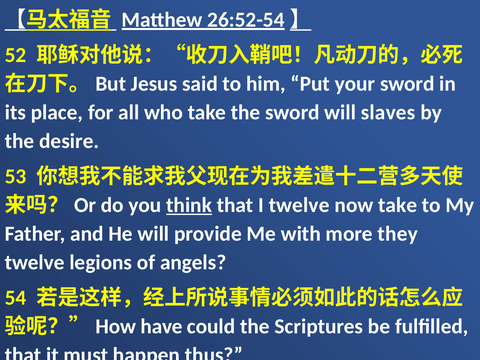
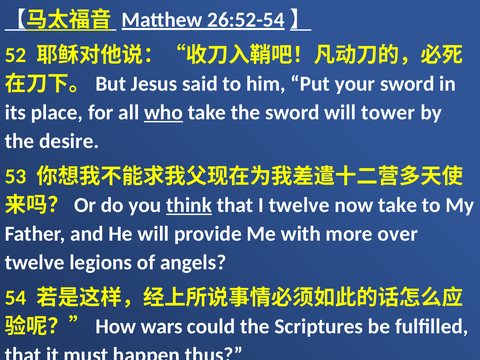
who underline: none -> present
slaves: slaves -> tower
they: they -> over
have: have -> wars
